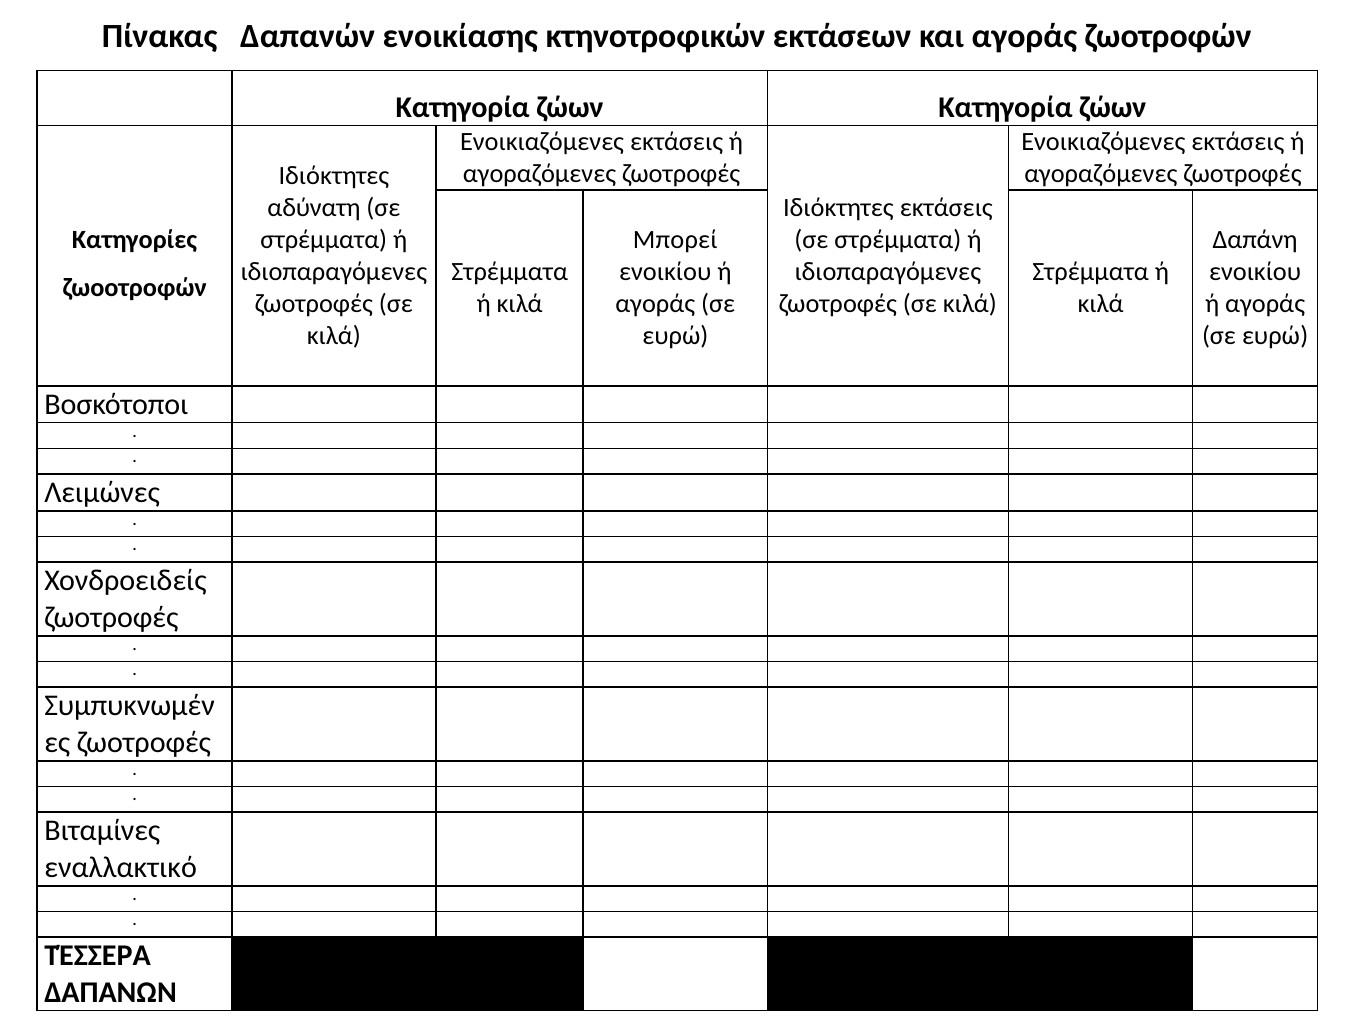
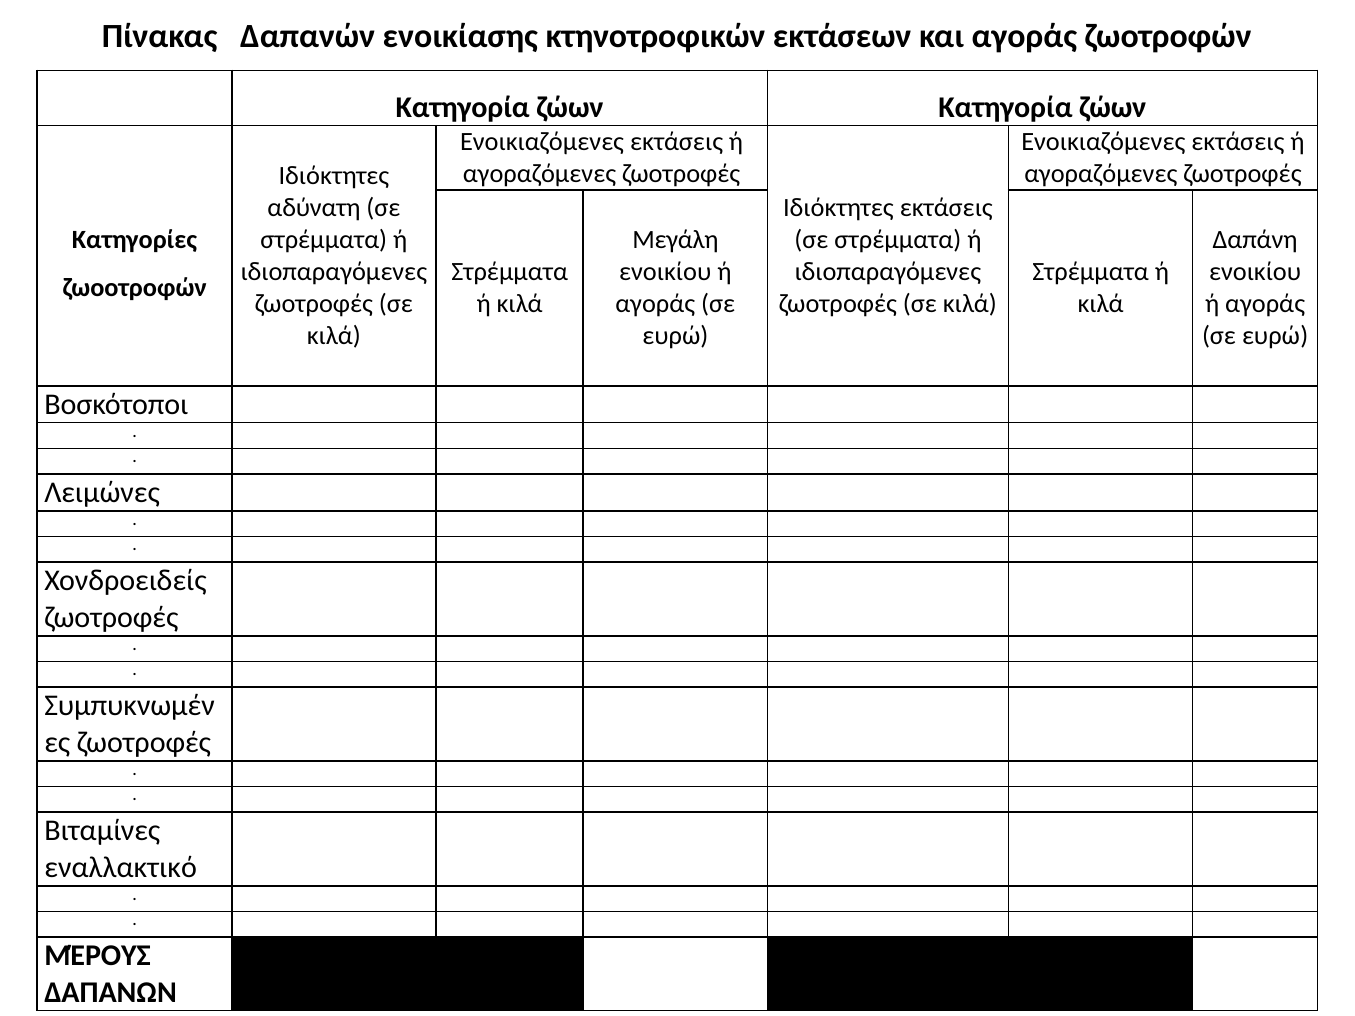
Μπορεί: Μπορεί -> Μεγάλη
ΤΈΣΣΕΡΑ: ΤΈΣΣΕΡΑ -> ΜΈΡΟΥΣ
